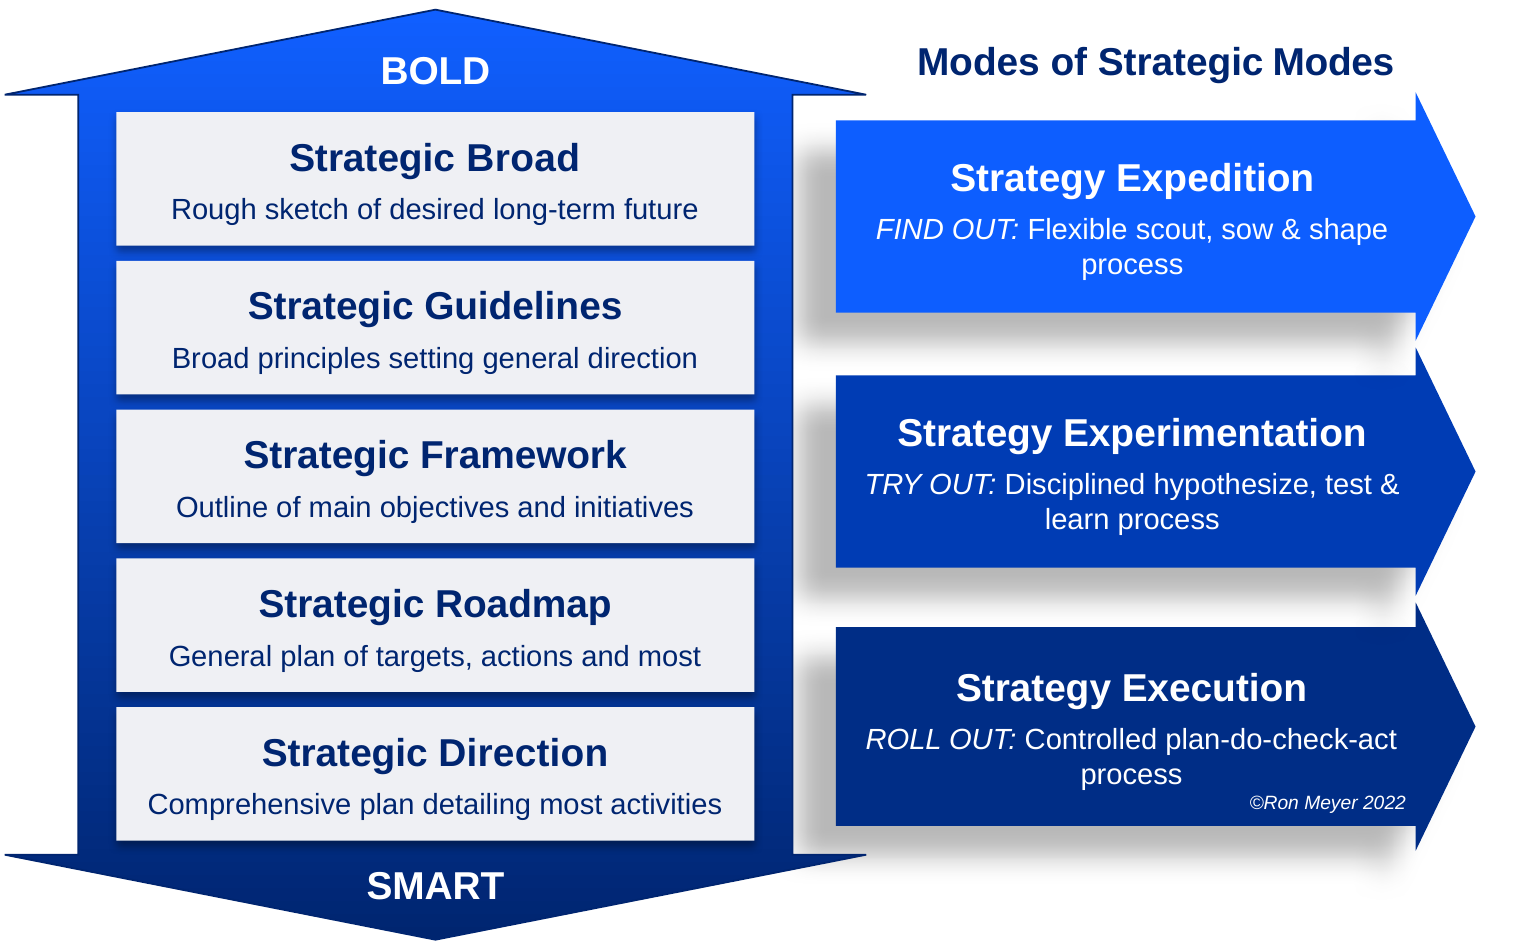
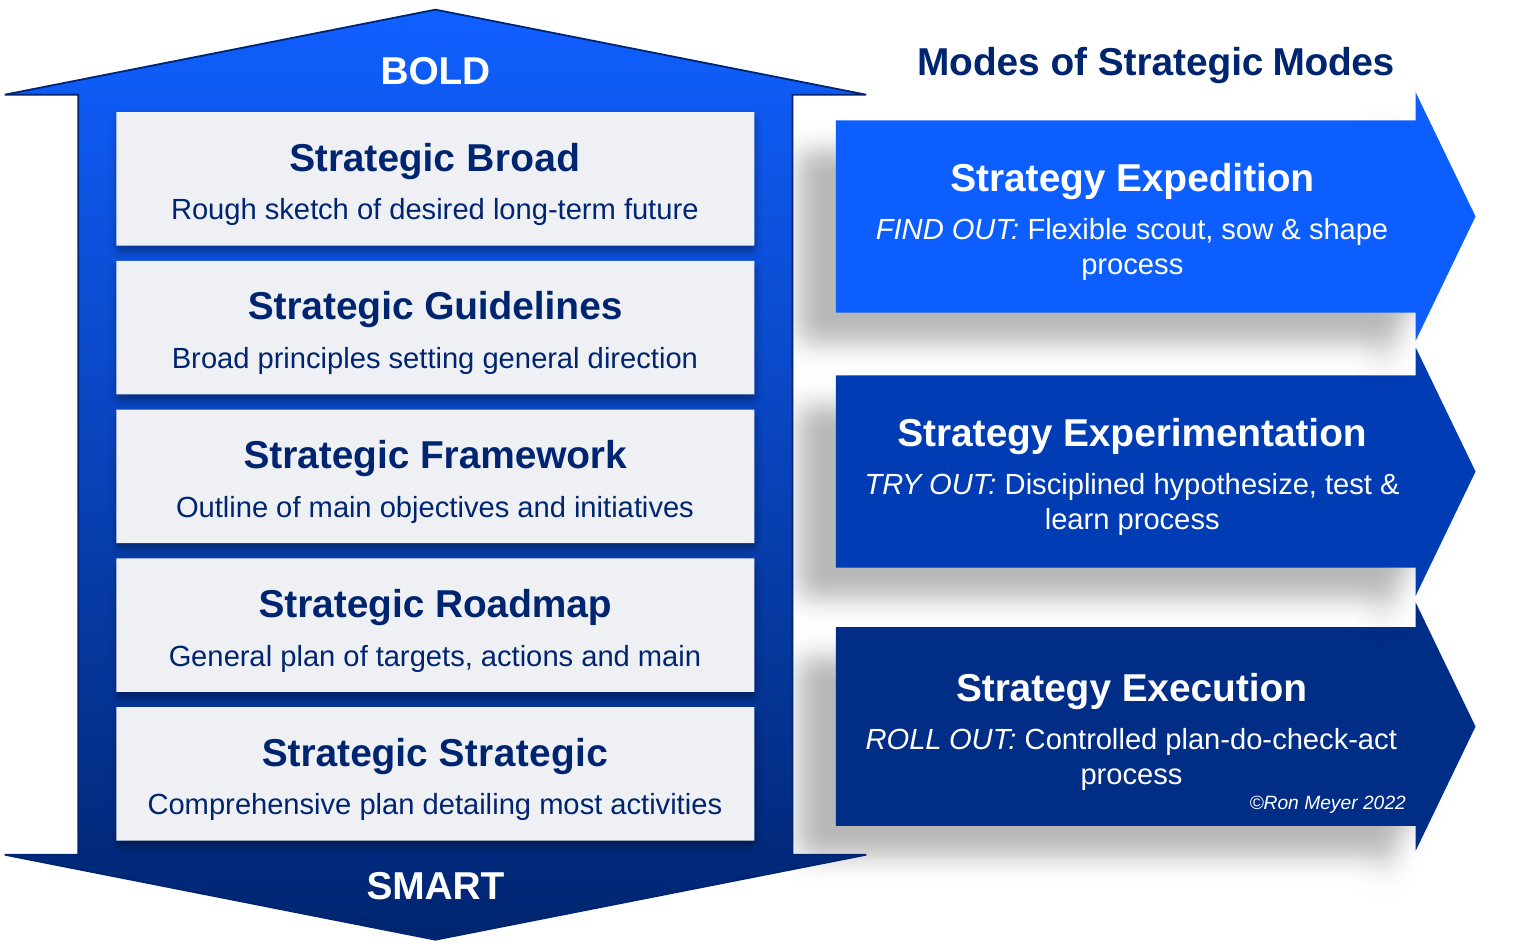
and most: most -> main
Strategic Direction: Direction -> Strategic
